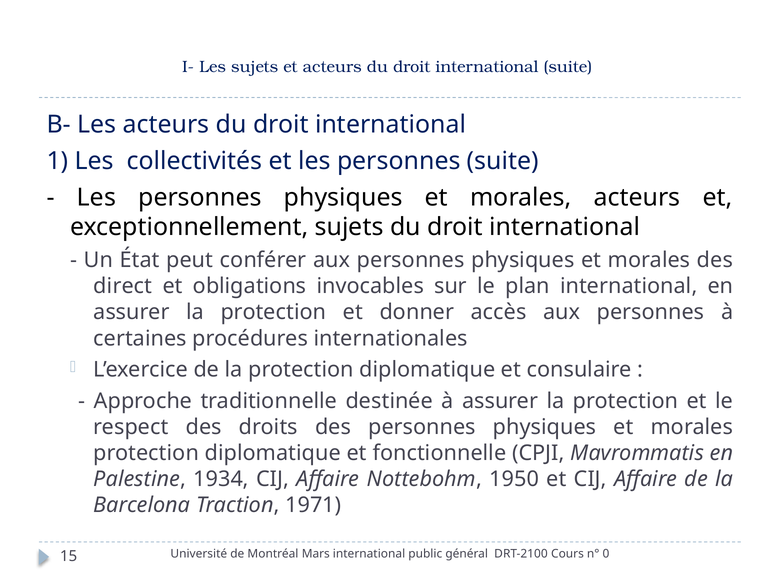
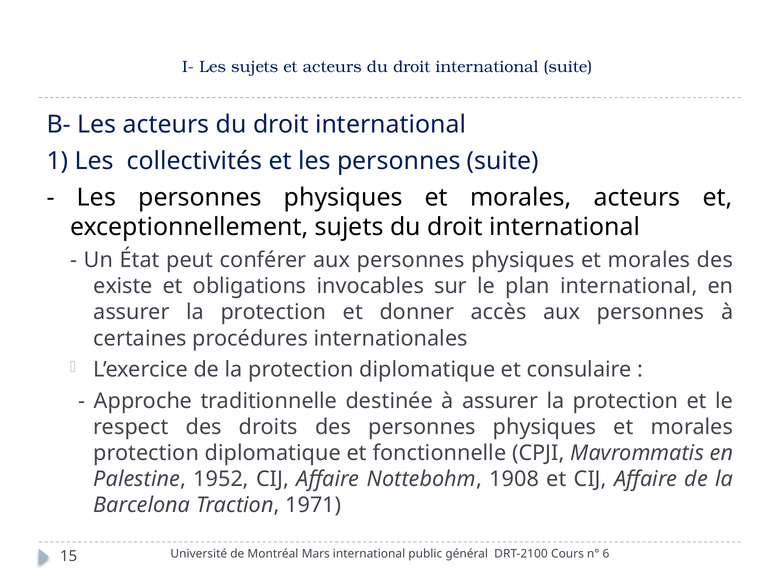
direct: direct -> existe
1934: 1934 -> 1952
1950: 1950 -> 1908
0: 0 -> 6
